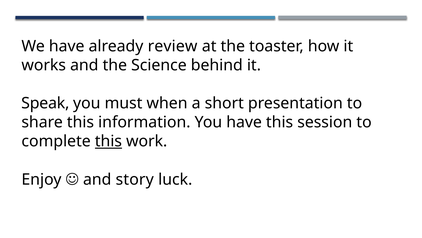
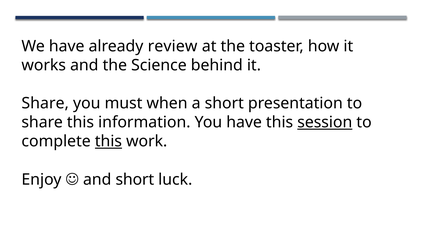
Speak at (45, 103): Speak -> Share
session underline: none -> present
and story: story -> short
